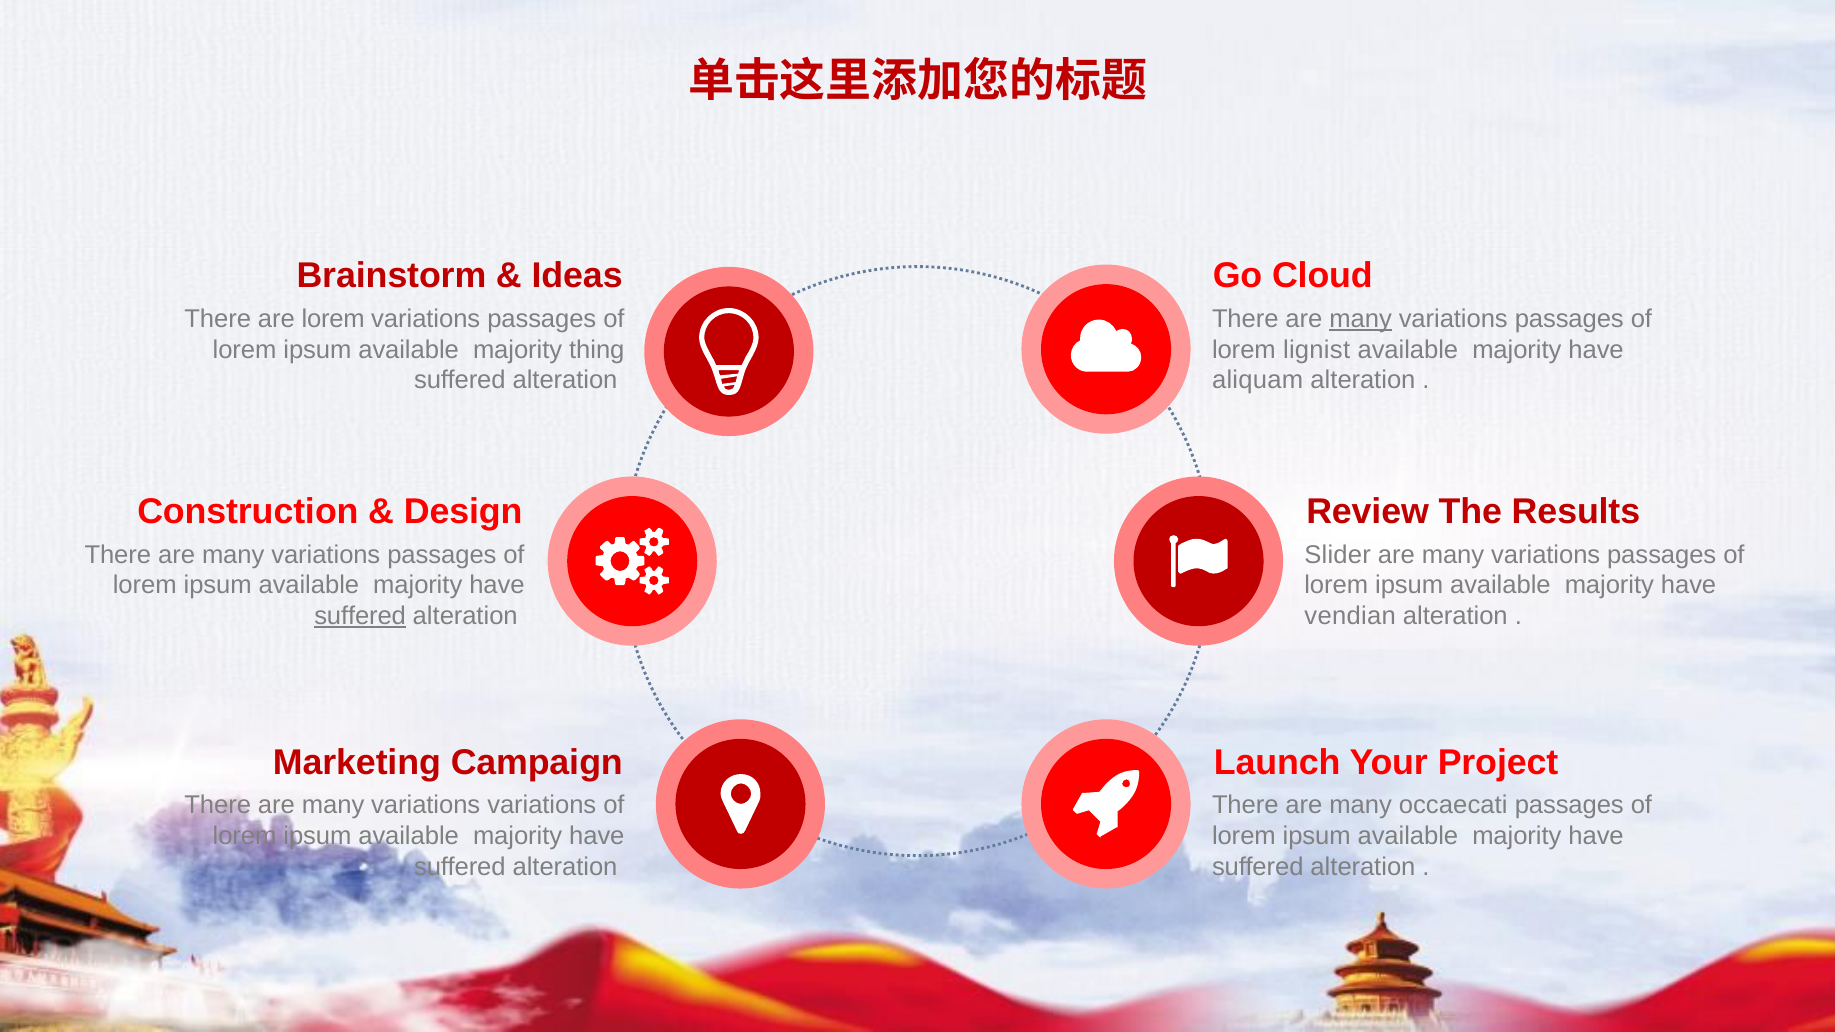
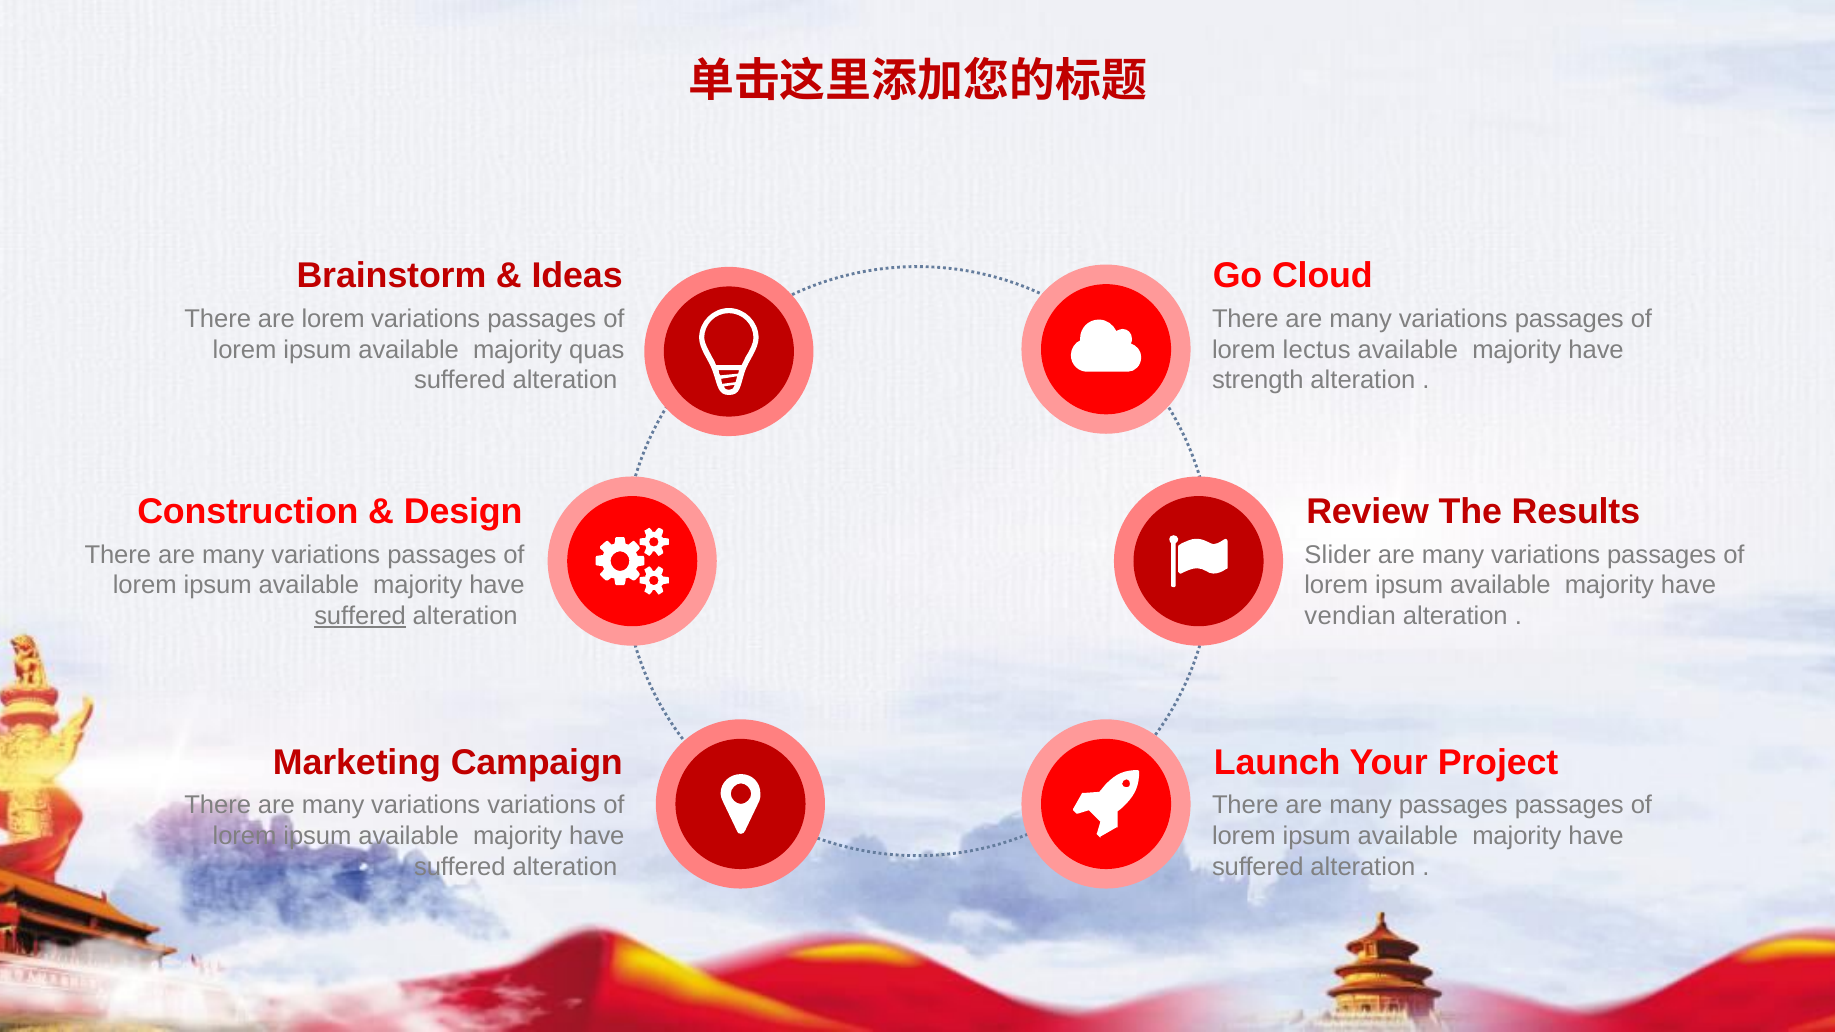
many at (1361, 319) underline: present -> none
thing: thing -> quas
lignist: lignist -> lectus
aliquam: aliquam -> strength
many occaecati: occaecati -> passages
